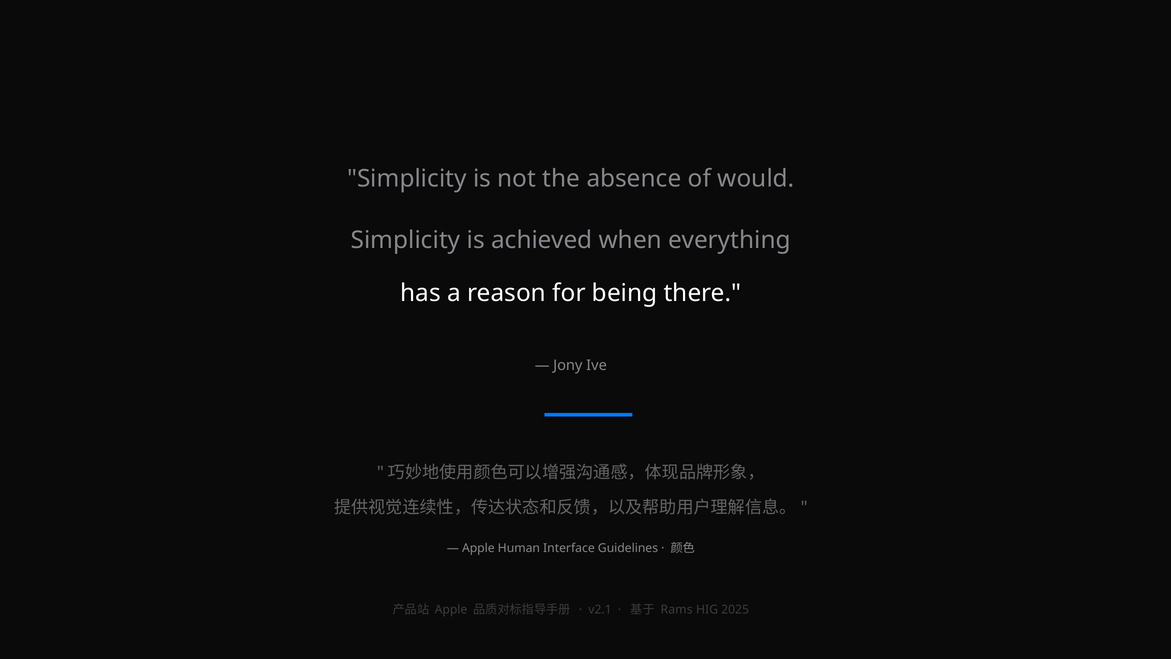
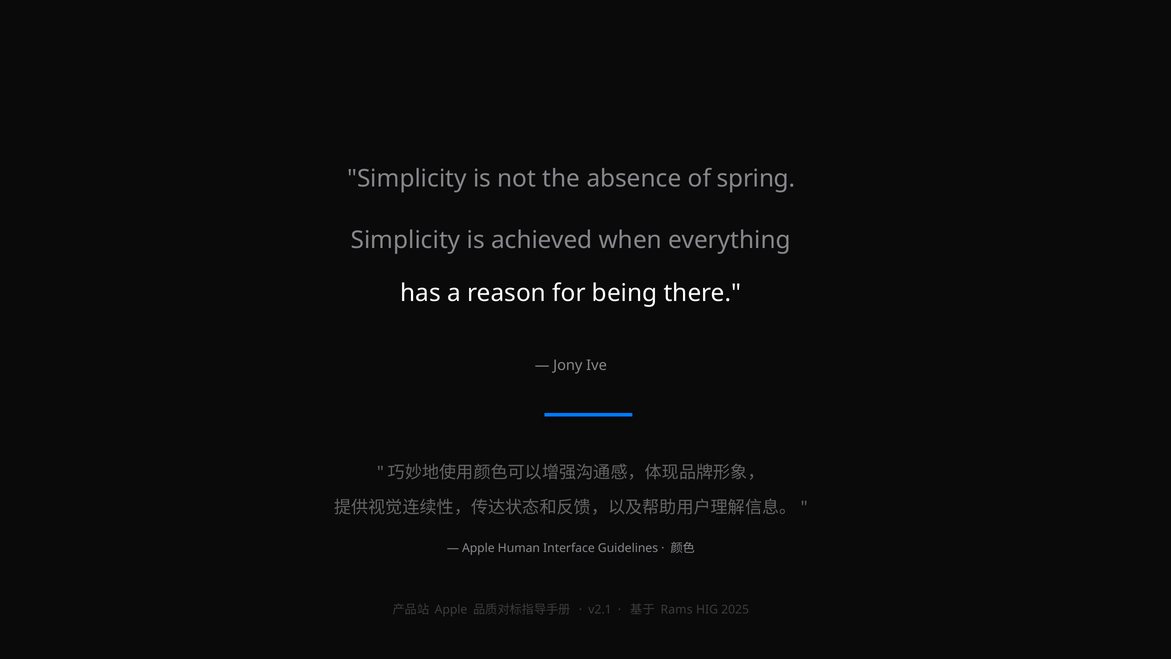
would: would -> spring
